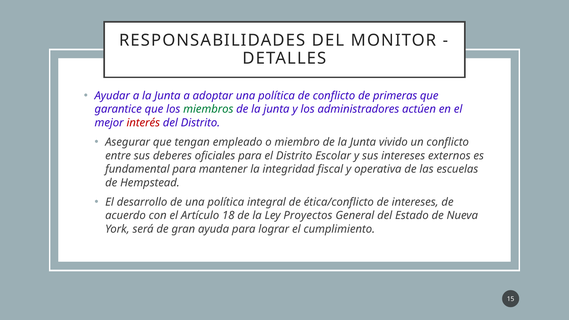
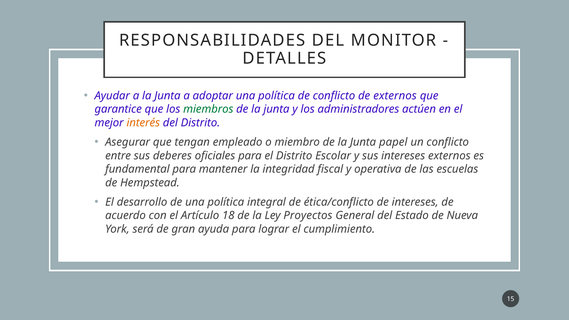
de primeras: primeras -> externos
interés colour: red -> orange
vivido: vivido -> papel
